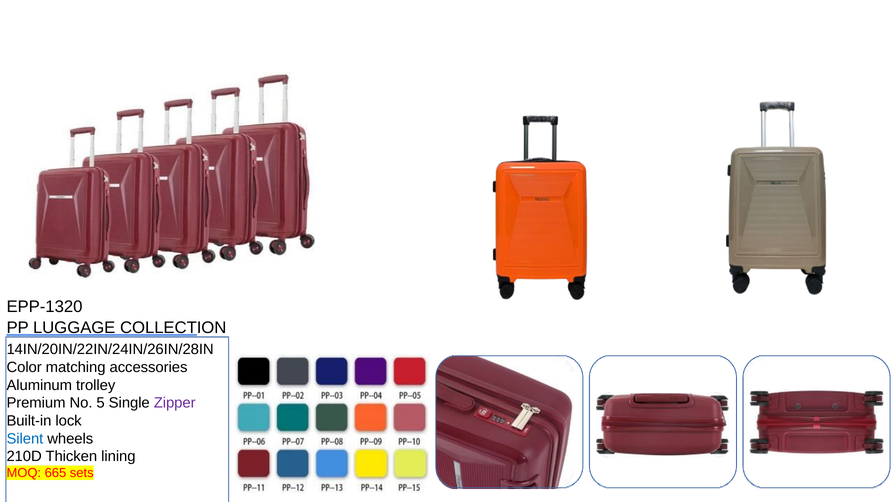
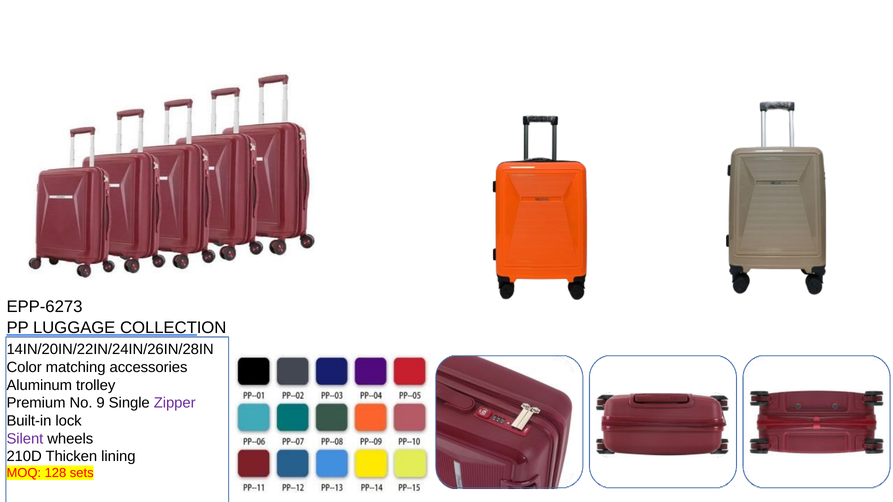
EPP-1320: EPP-1320 -> EPP-6273
5: 5 -> 9
Silent colour: blue -> purple
665: 665 -> 128
